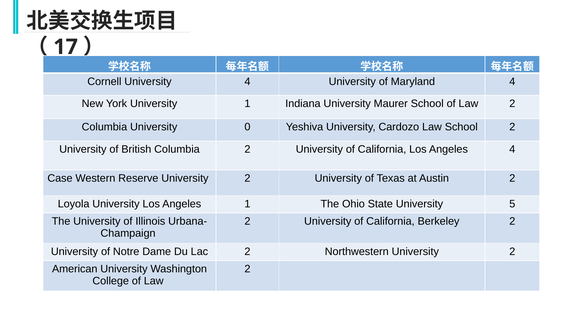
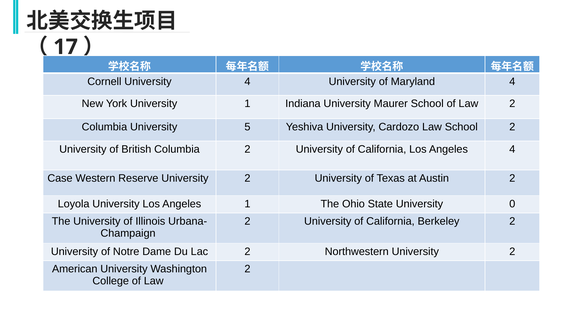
0: 0 -> 5
5: 5 -> 0
